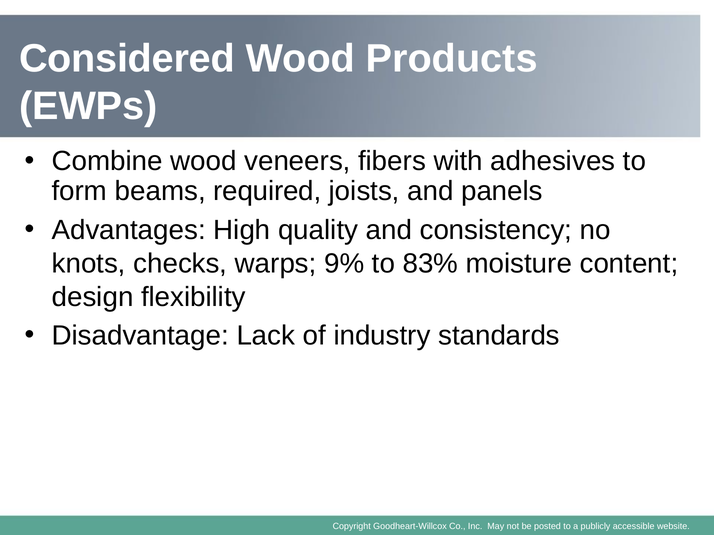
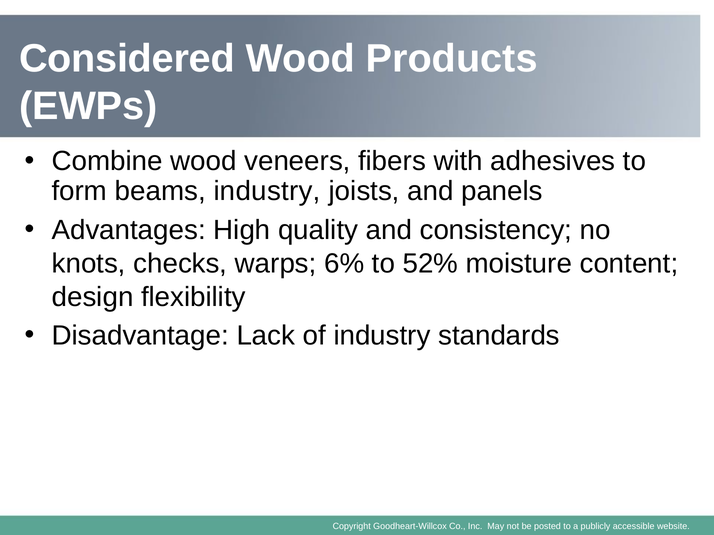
beams required: required -> industry
9%: 9% -> 6%
83%: 83% -> 52%
